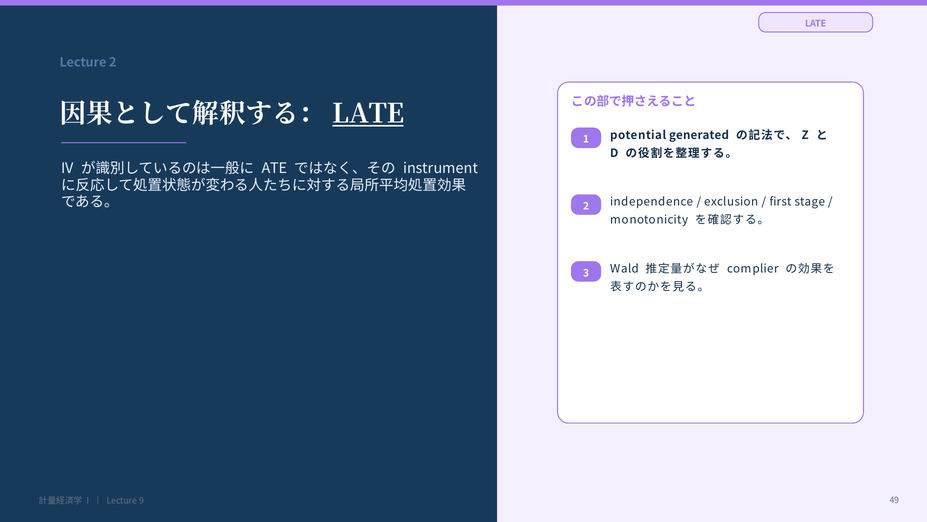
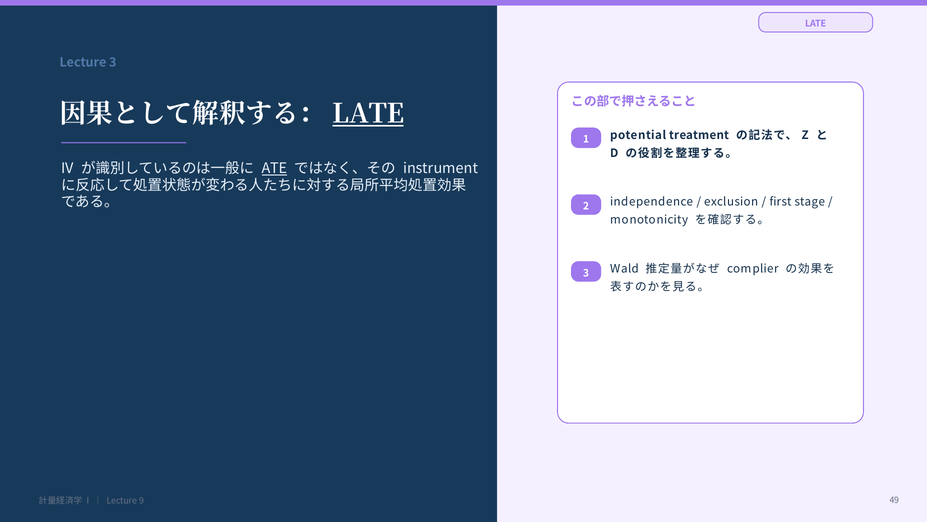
Lecture 2: 2 -> 3
generated: generated -> treatment
ATE underline: none -> present
